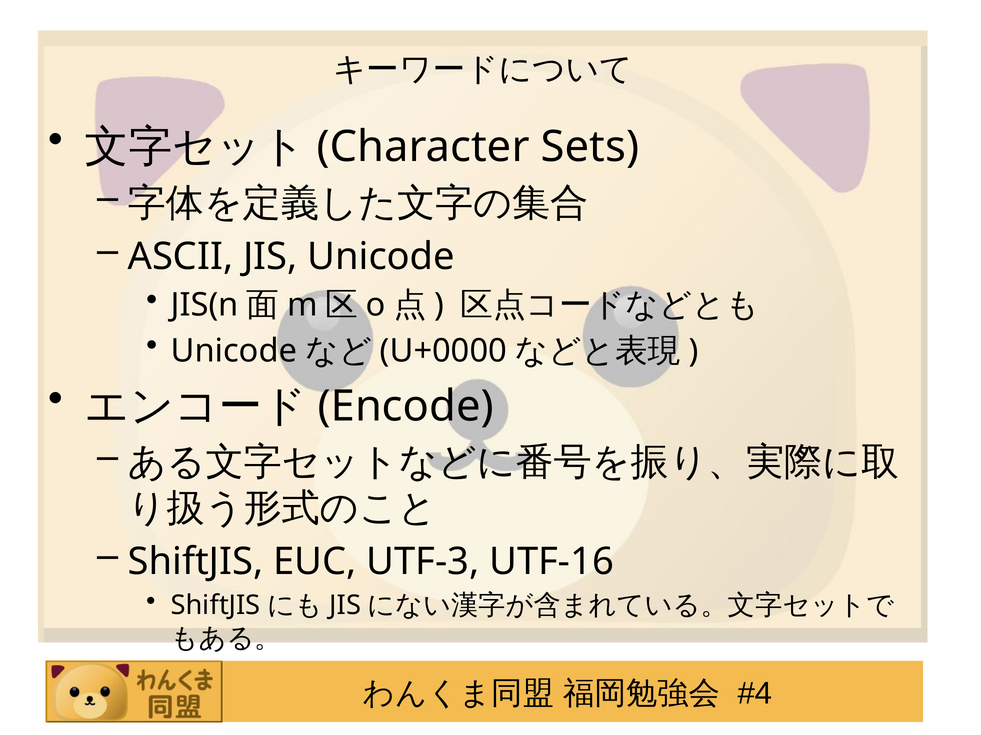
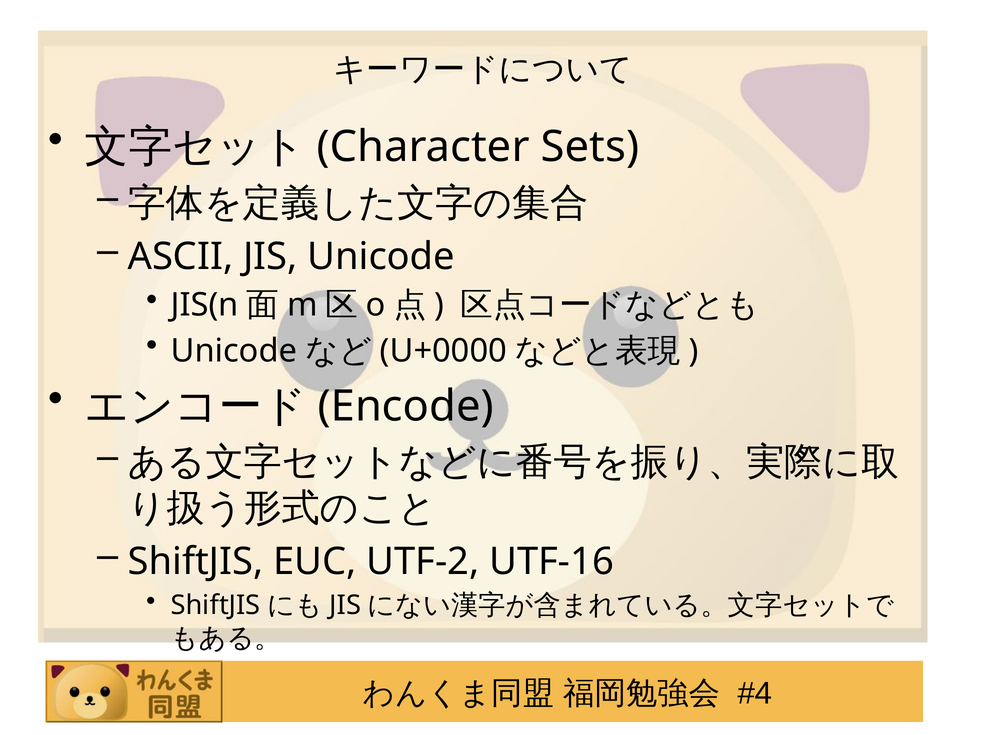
UTF-3: UTF-3 -> UTF-2
